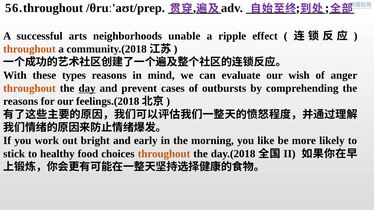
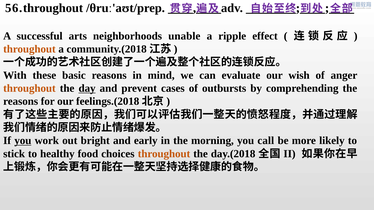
types: types -> basic
you at (23, 141) underline: none -> present
like: like -> call
